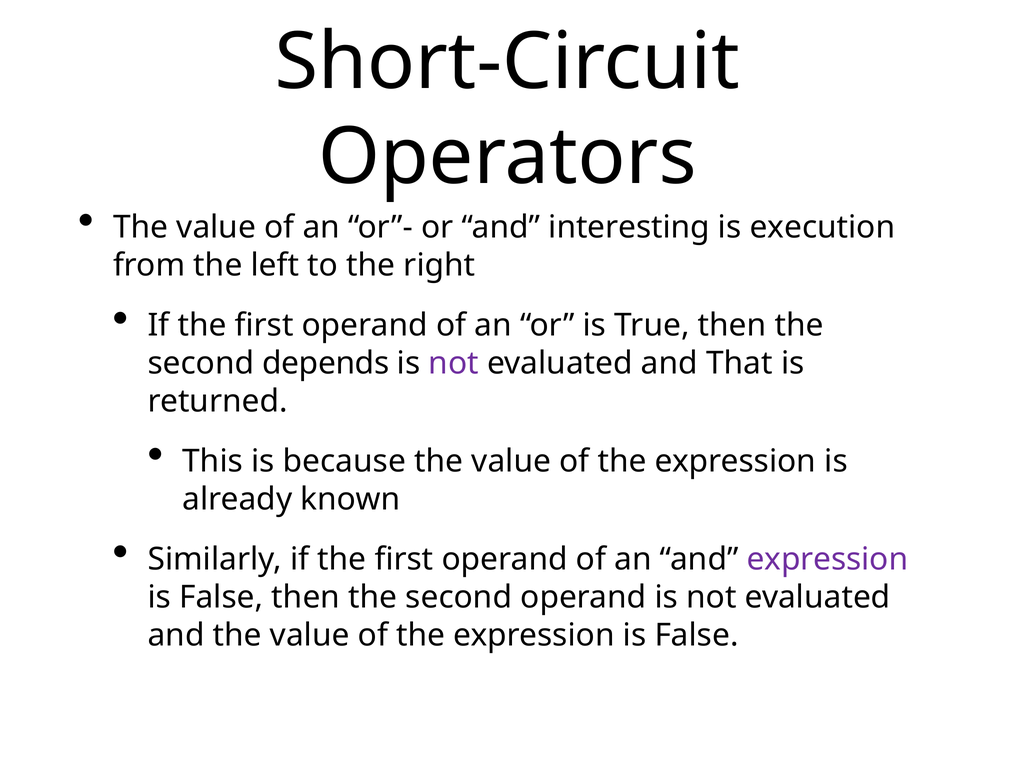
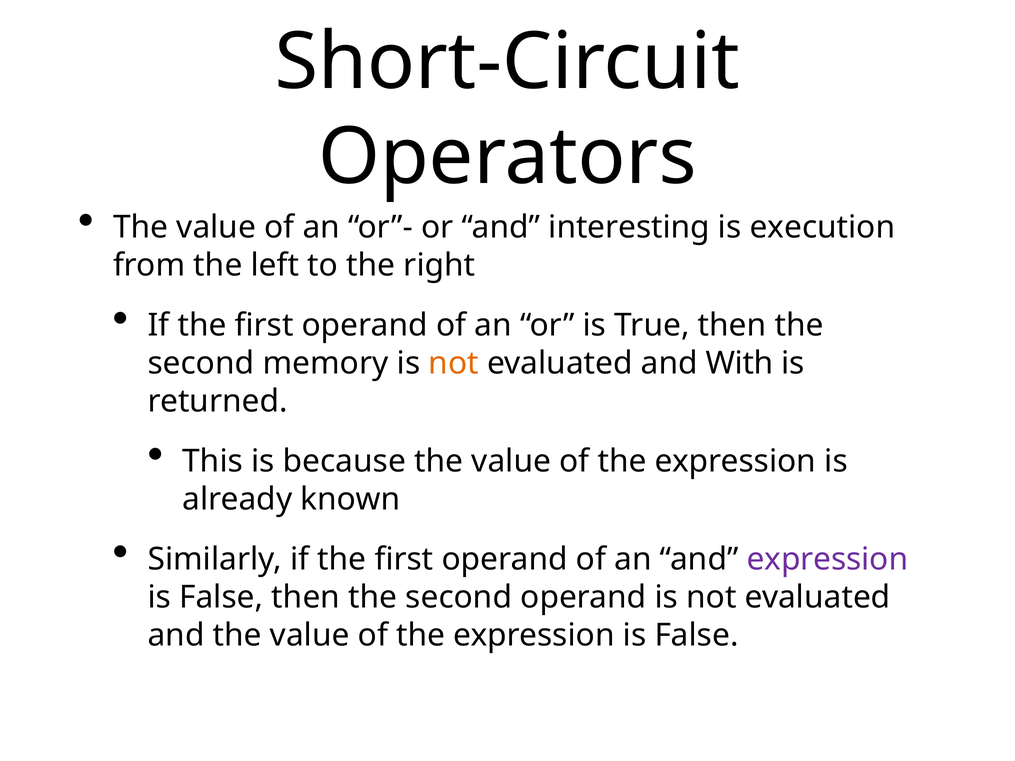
depends: depends -> memory
not at (454, 363) colour: purple -> orange
That: That -> With
